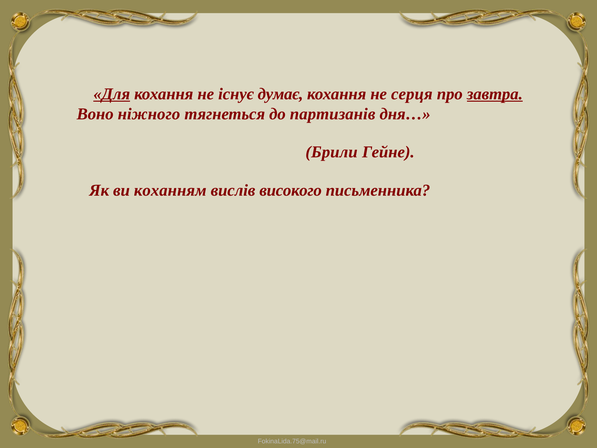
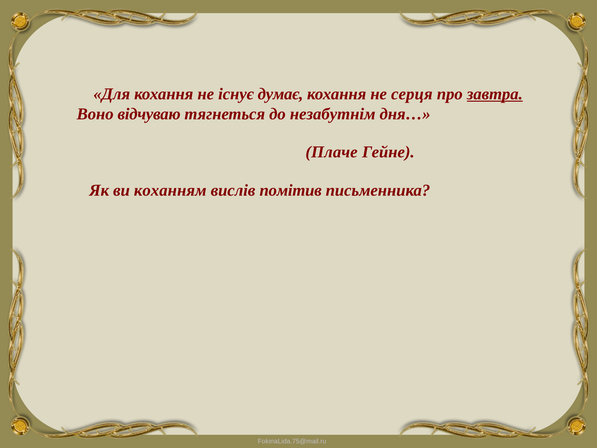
Для underline: present -> none
ніжного: ніжного -> відчуваю
партизанів: партизанів -> незабутнім
Брили: Брили -> Плаче
високого: високого -> помітив
